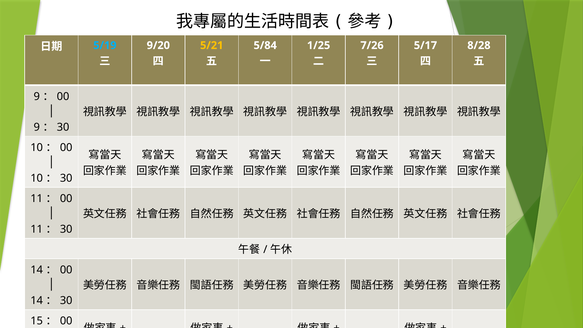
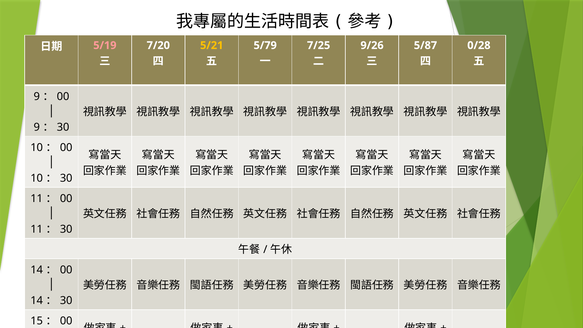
5/19 colour: light blue -> pink
9/20: 9/20 -> 7/20
5/84: 5/84 -> 5/79
1/25: 1/25 -> 7/25
7/26: 7/26 -> 9/26
5/17: 5/17 -> 5/87
8/28: 8/28 -> 0/28
